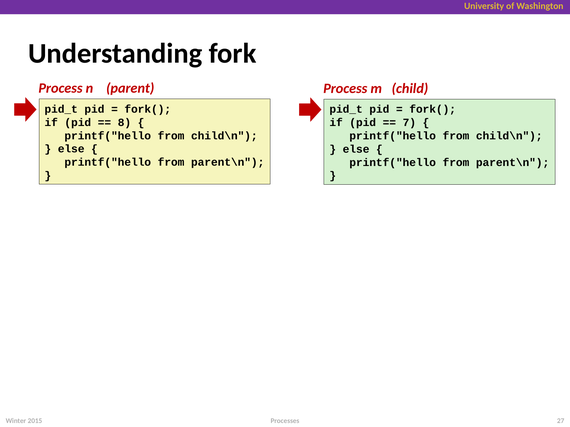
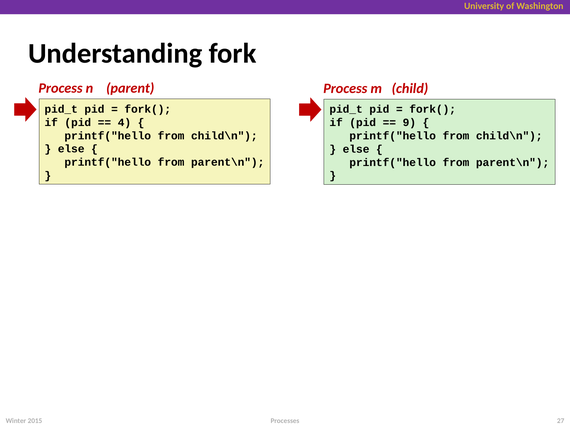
8: 8 -> 4
7: 7 -> 9
